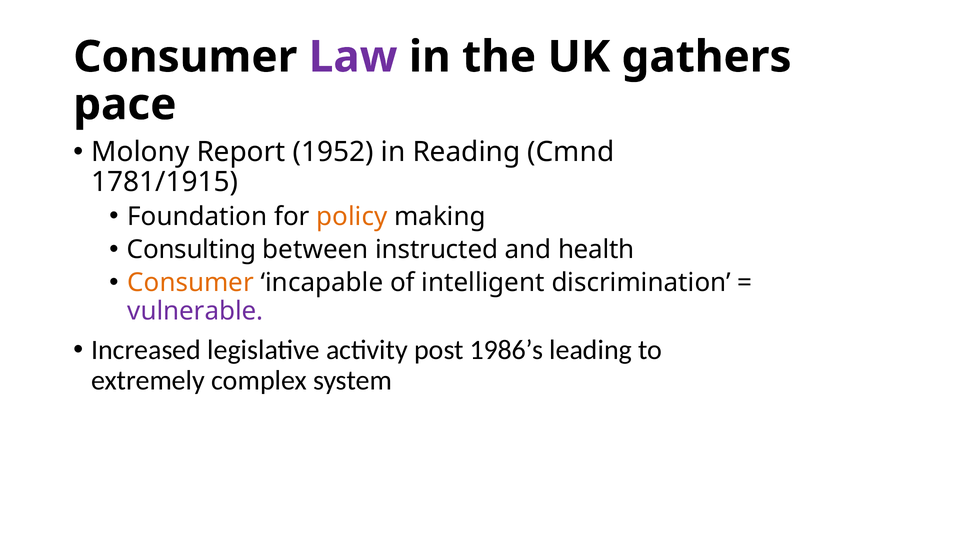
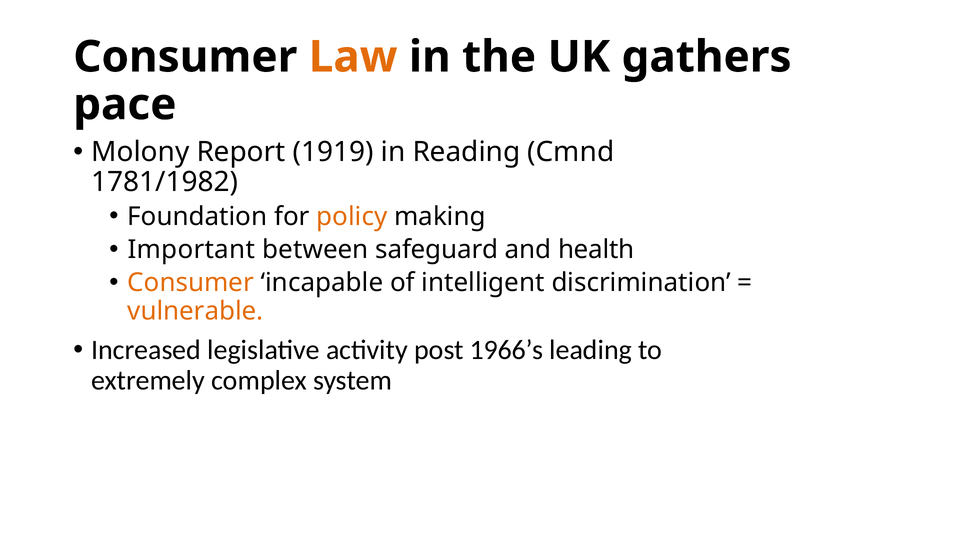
Law colour: purple -> orange
1952: 1952 -> 1919
1781/1915: 1781/1915 -> 1781/1982
Consulting: Consulting -> Important
instructed: instructed -> safeguard
vulnerable colour: purple -> orange
1986’s: 1986’s -> 1966’s
